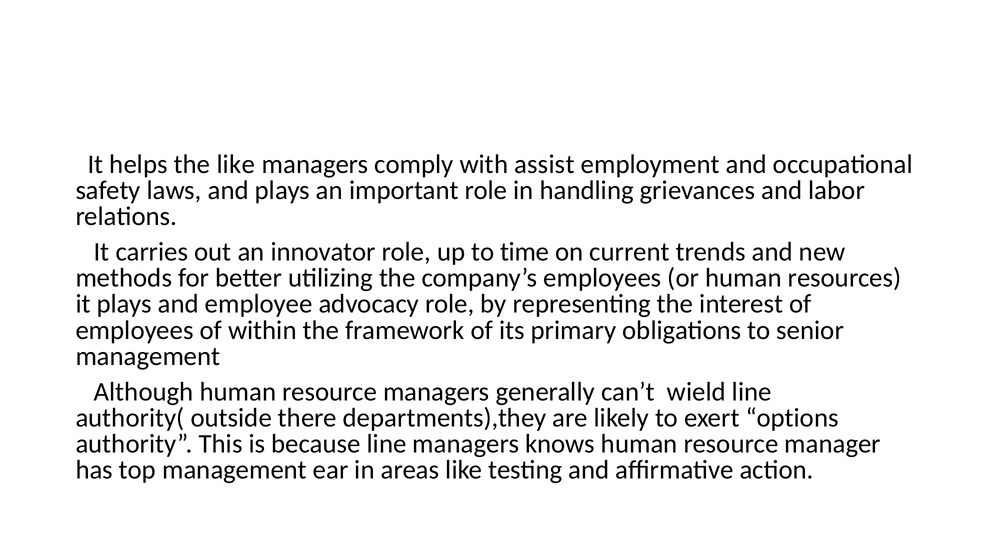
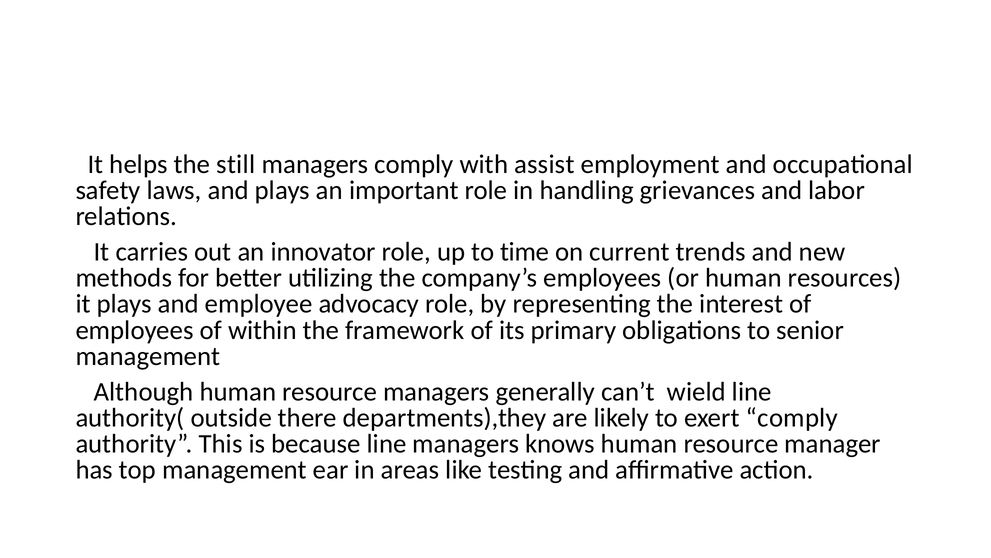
the like: like -> still
exert options: options -> comply
